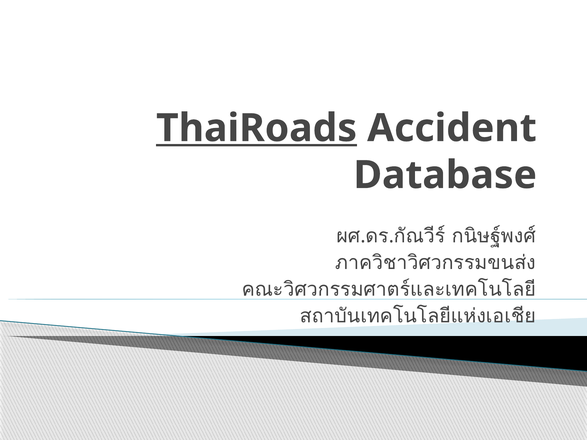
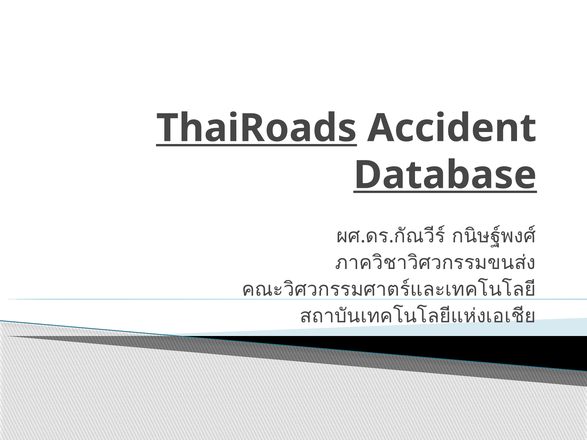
Database underline: none -> present
